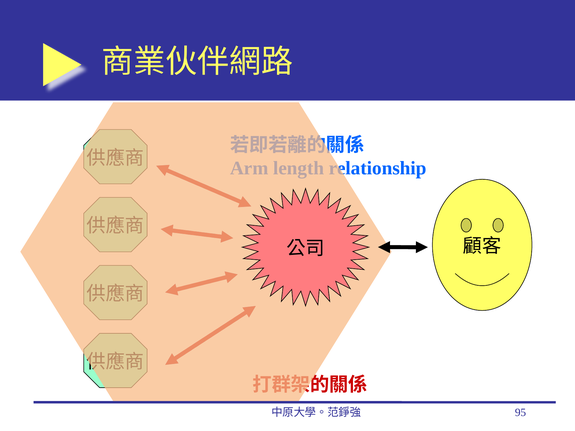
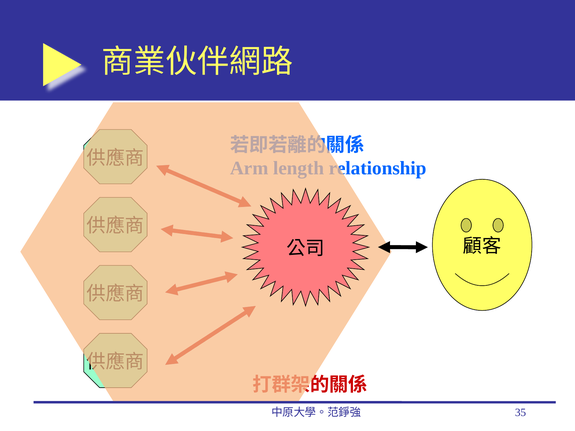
95: 95 -> 35
